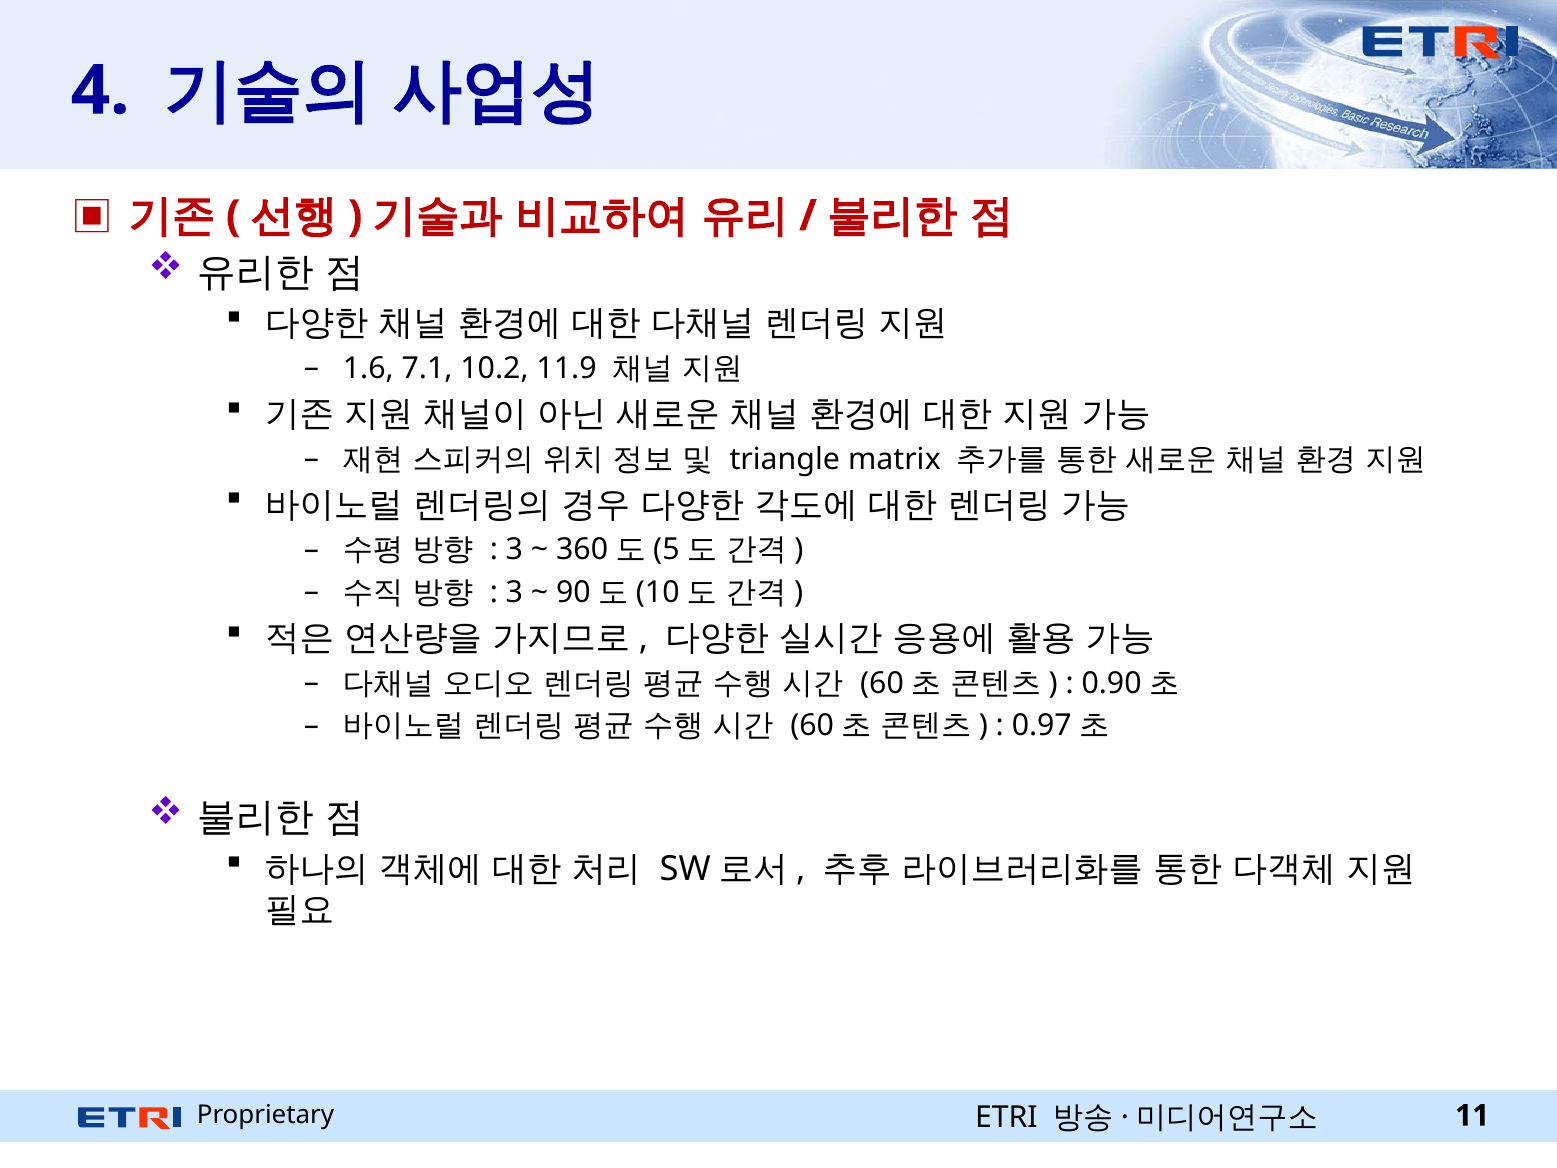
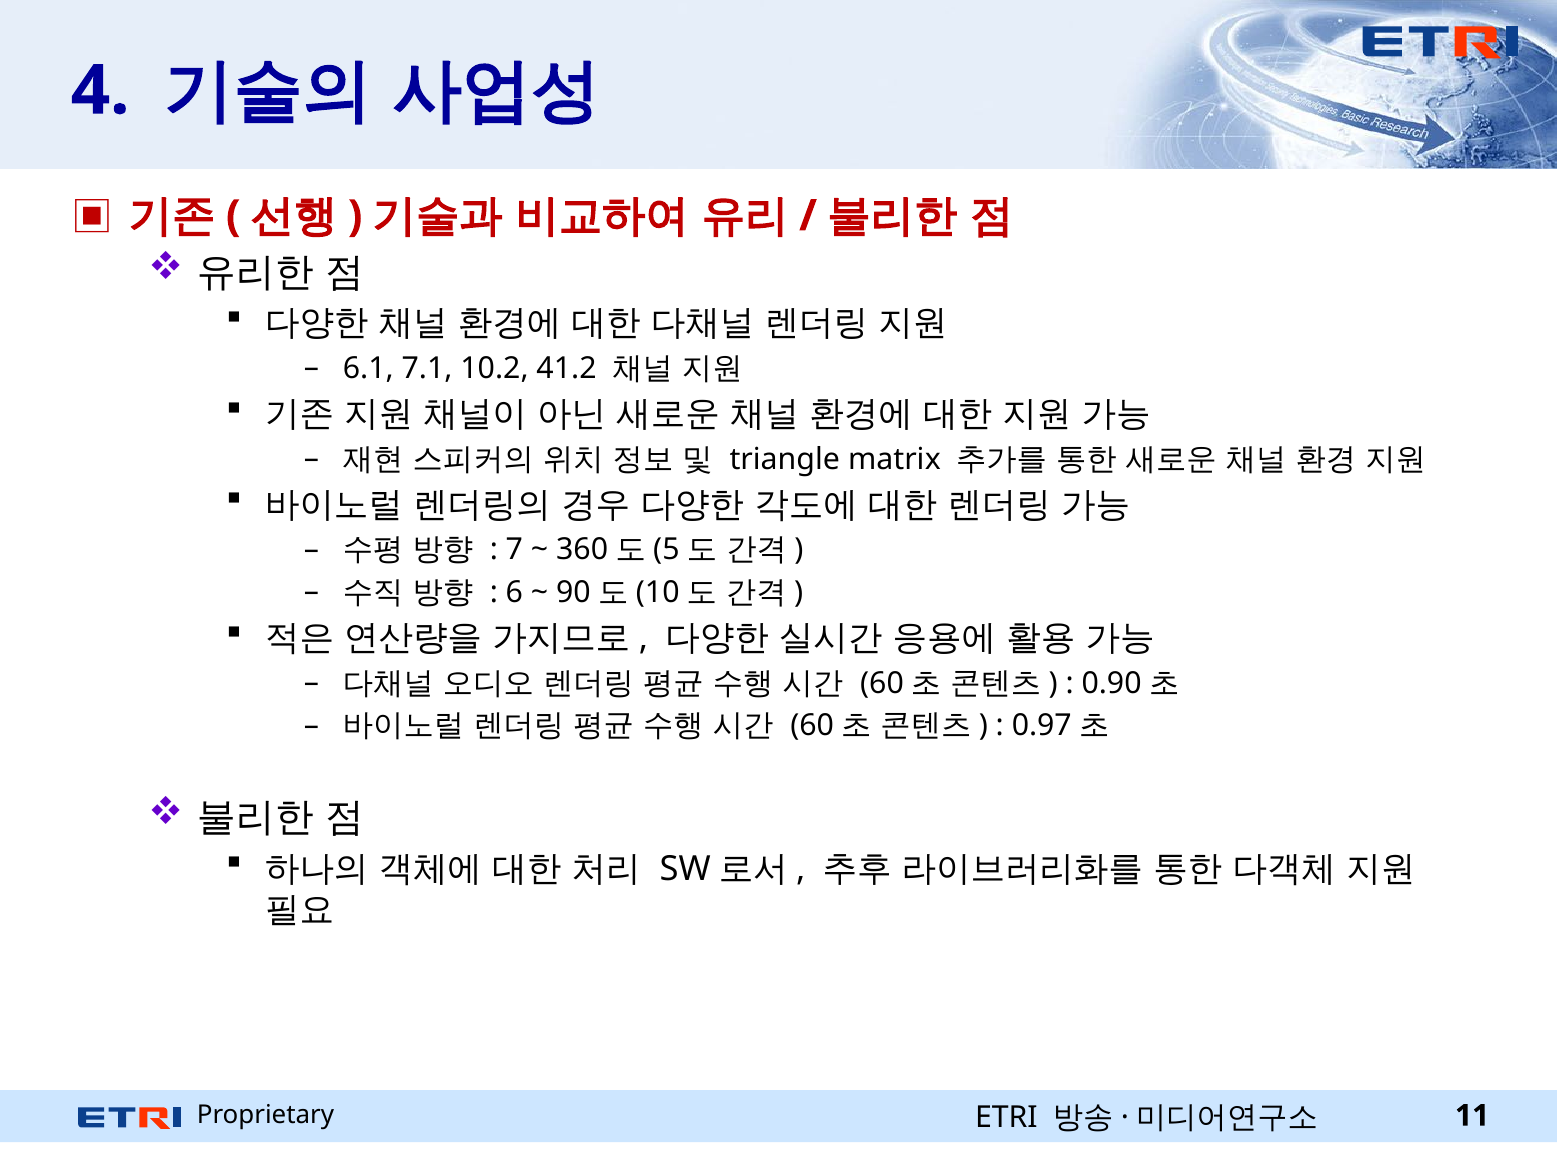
1.6: 1.6 -> 6.1
11.9: 11.9 -> 41.2
3 at (514, 550): 3 -> 7
3 at (514, 592): 3 -> 6
